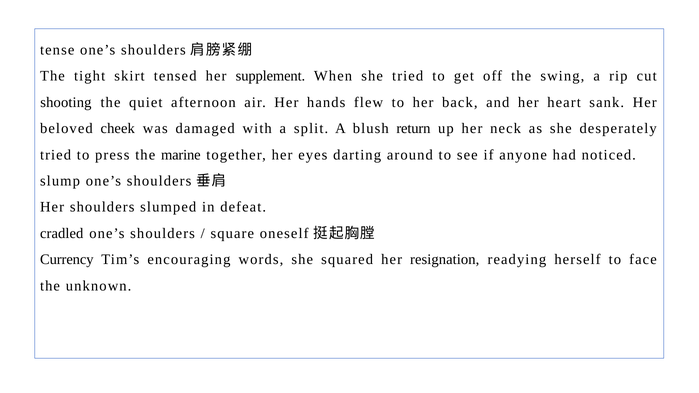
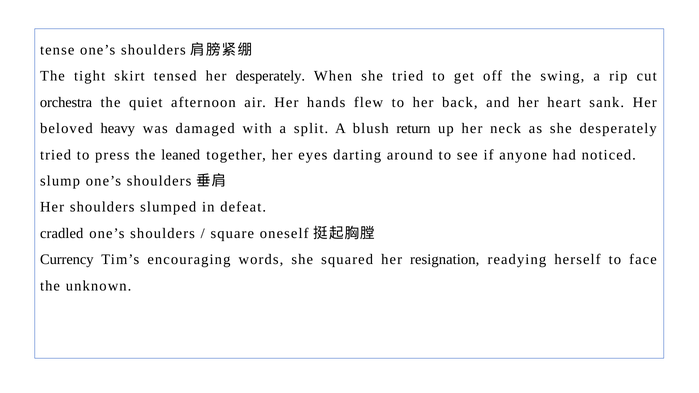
her supplement: supplement -> desperately
shooting: shooting -> orchestra
cheek: cheek -> heavy
marine: marine -> leaned
